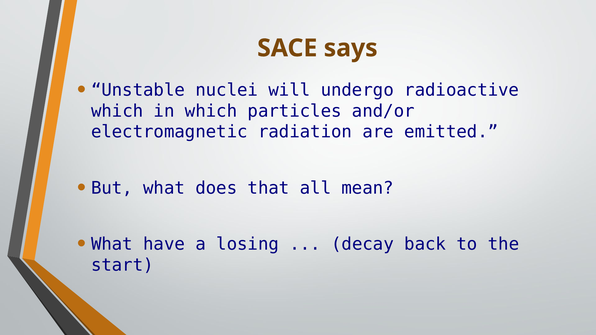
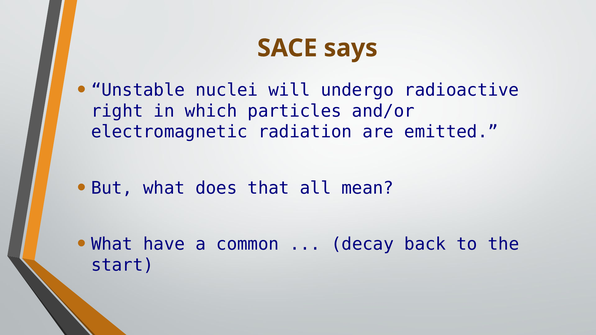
which at (117, 111): which -> right
losing: losing -> common
